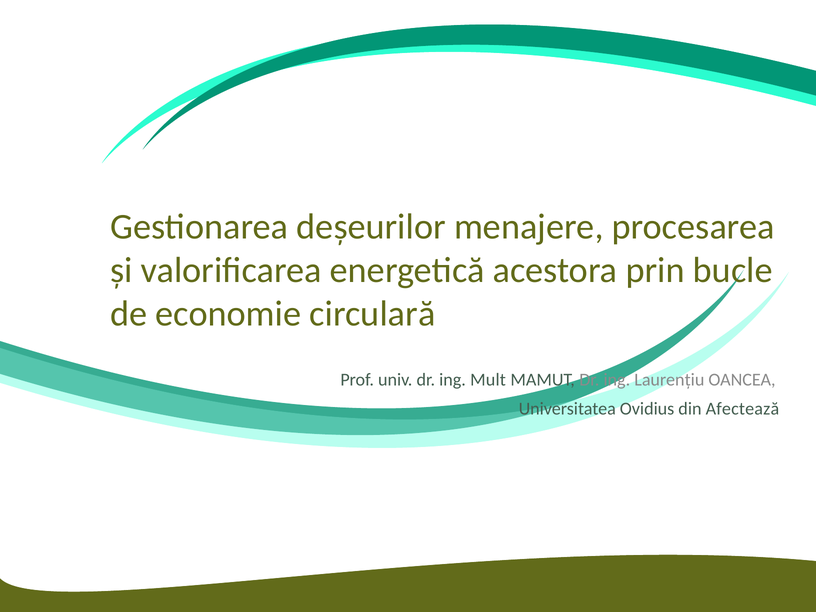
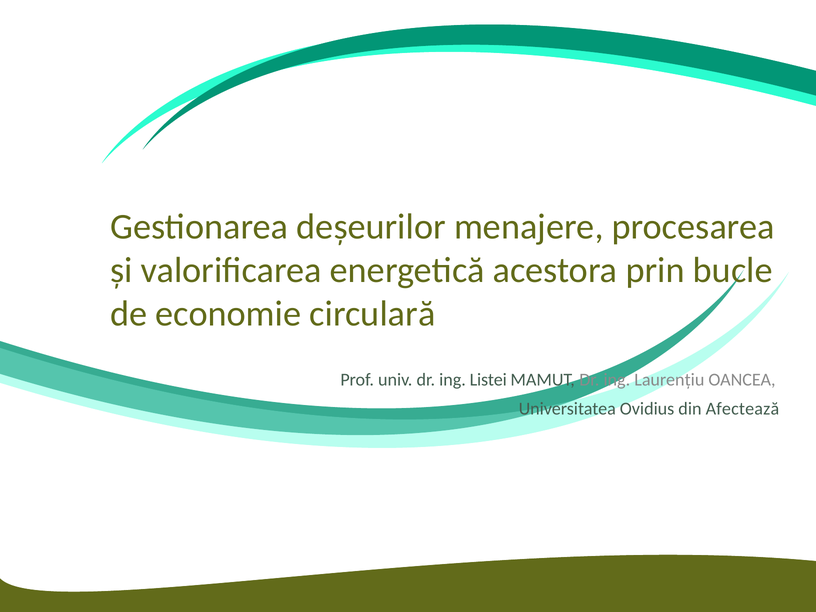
Mult: Mult -> Listei
